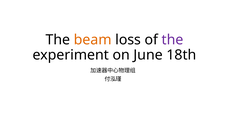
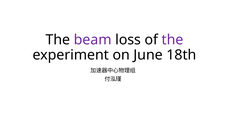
beam colour: orange -> purple
